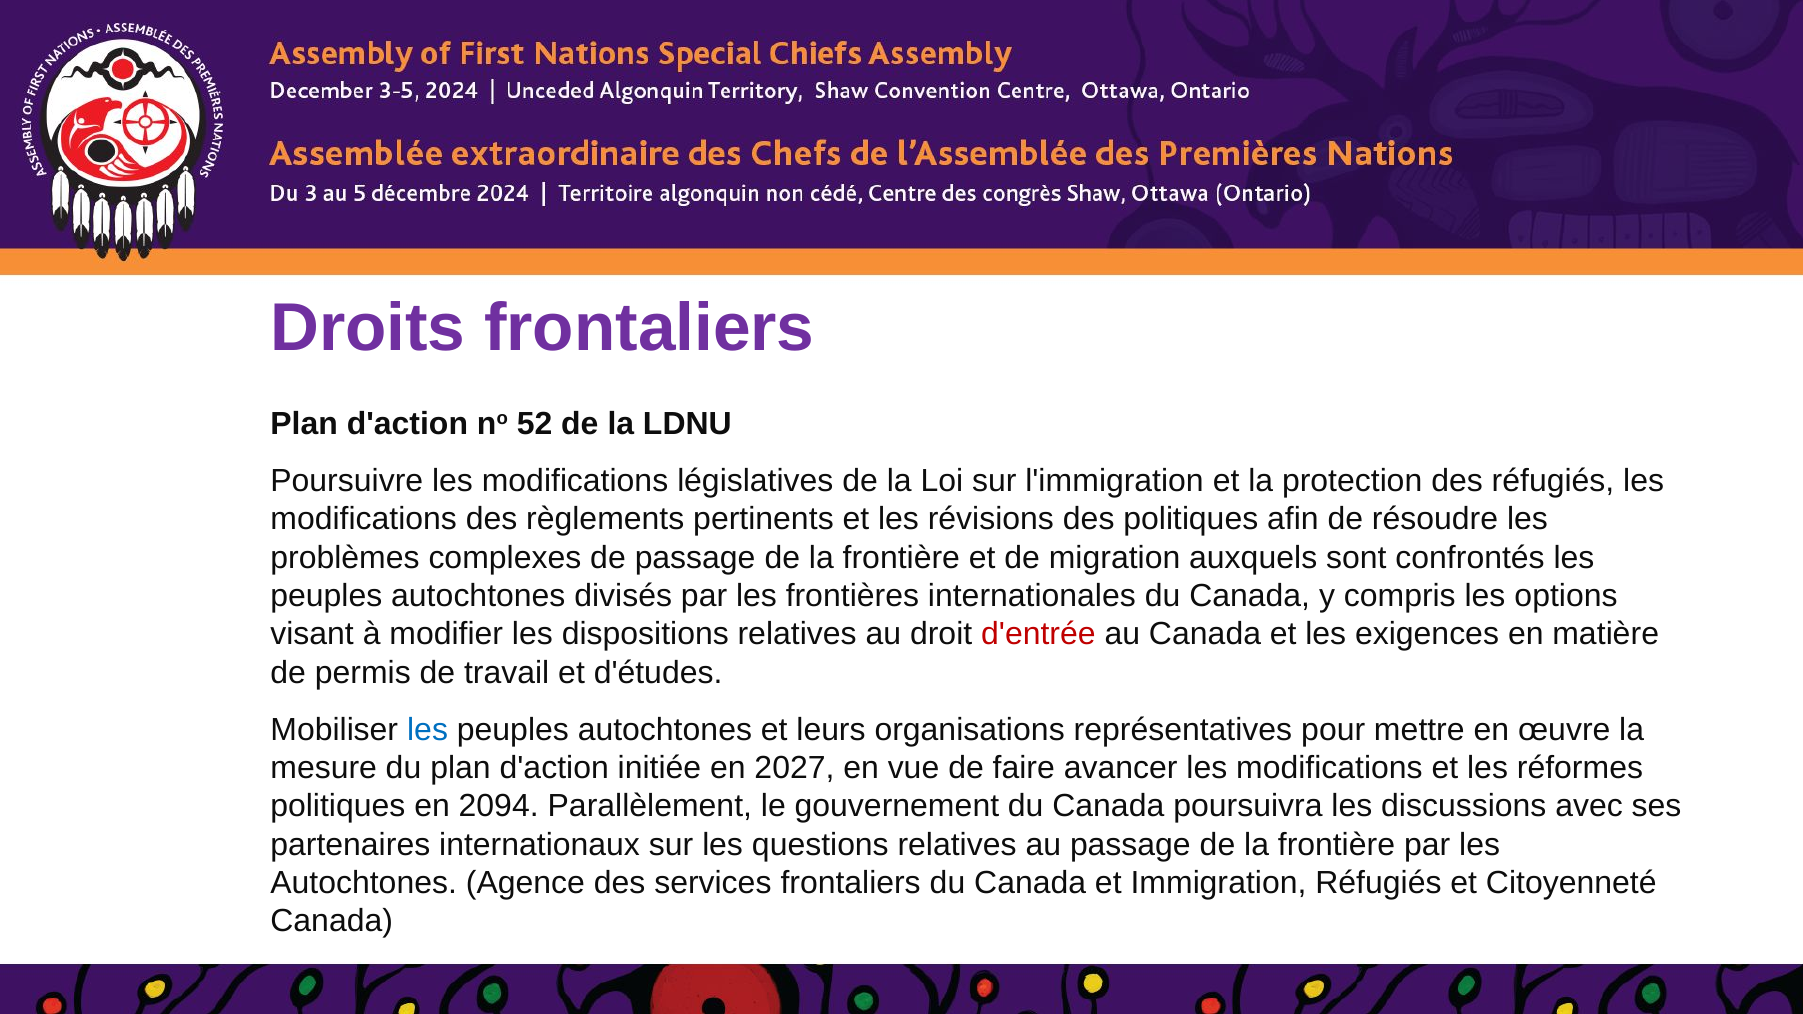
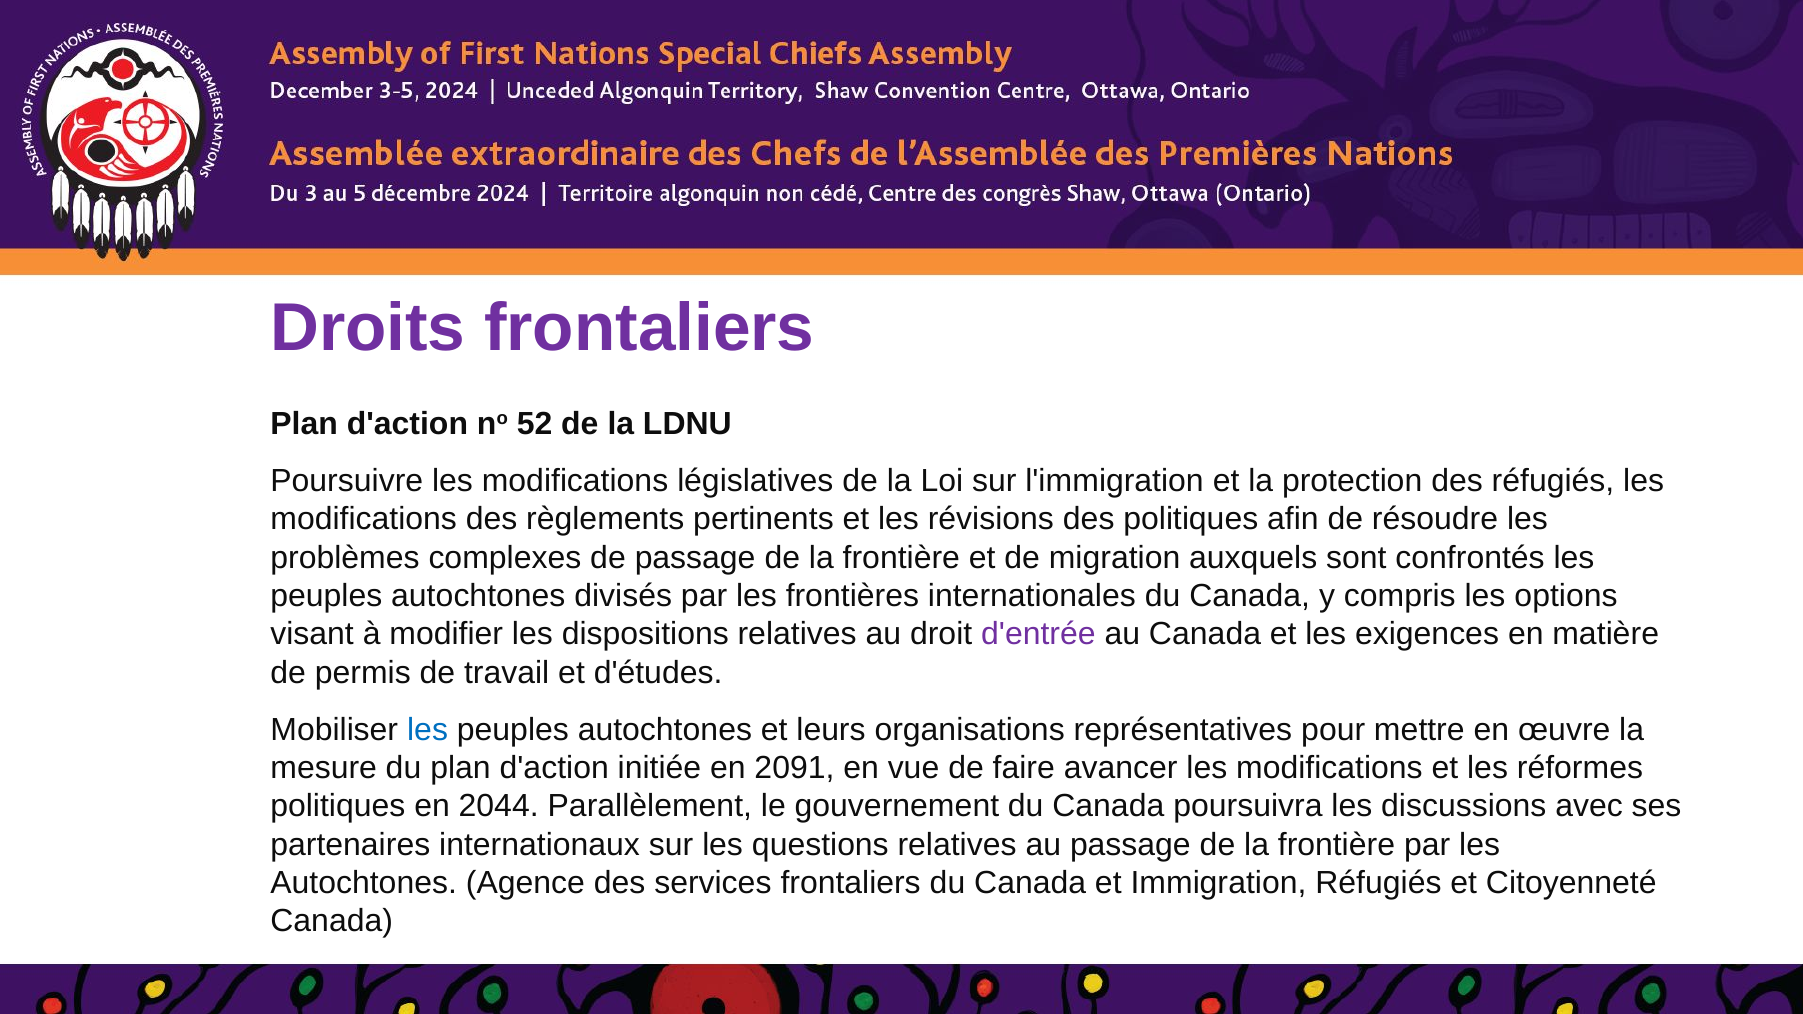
d'entrée colour: red -> purple
2027: 2027 -> 2091
2094: 2094 -> 2044
